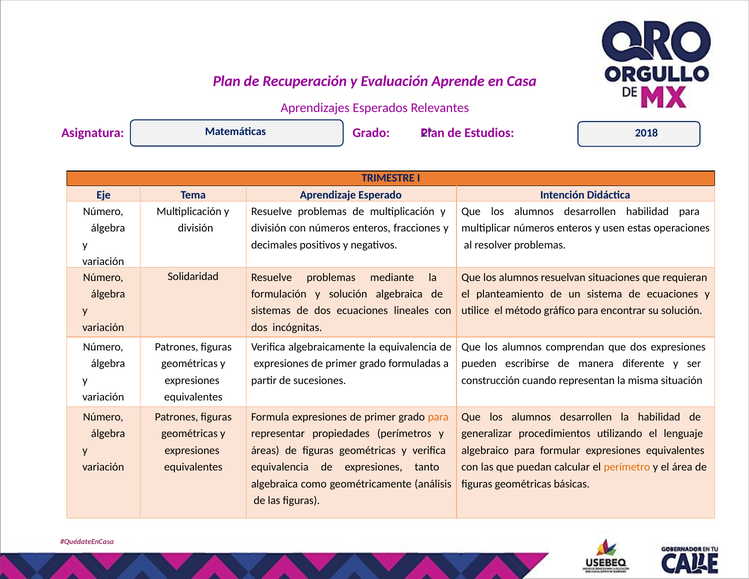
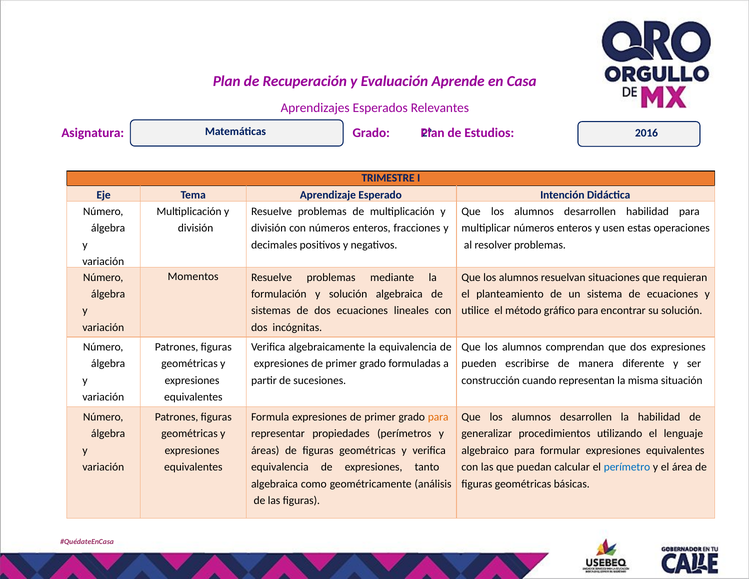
2018: 2018 -> 2016
Solidaridad: Solidaridad -> Momentos
perímetro colour: orange -> blue
